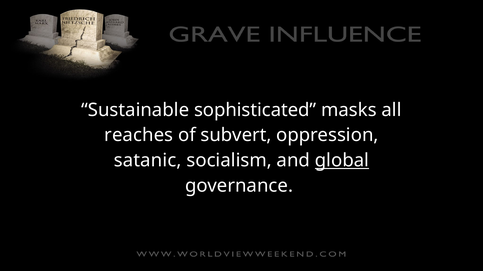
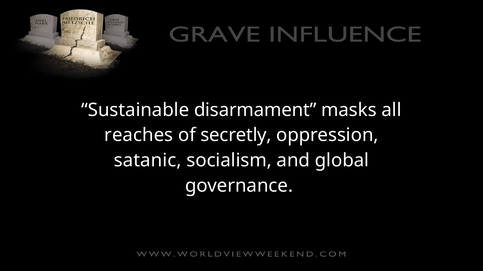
sophisticated: sophisticated -> disarmament
subvert: subvert -> secretly
global underline: present -> none
